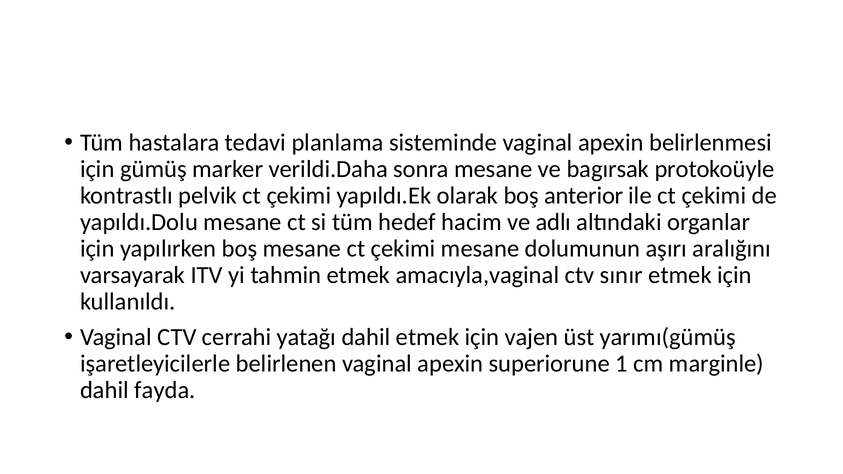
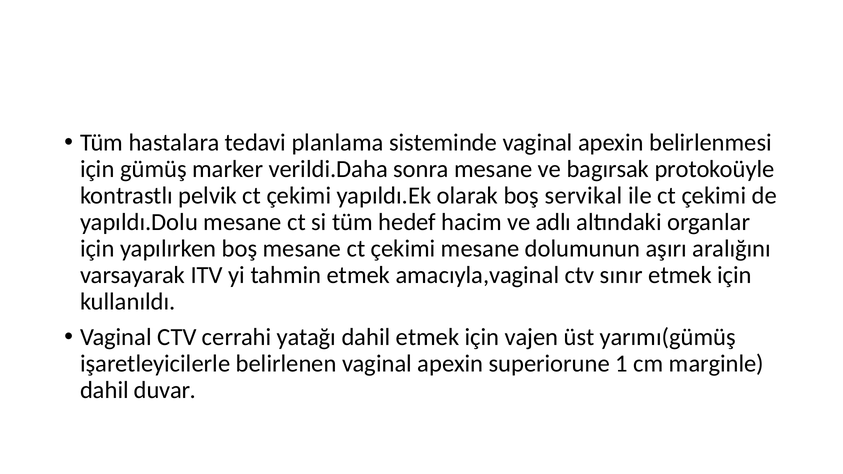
anterior: anterior -> servikal
fayda: fayda -> duvar
